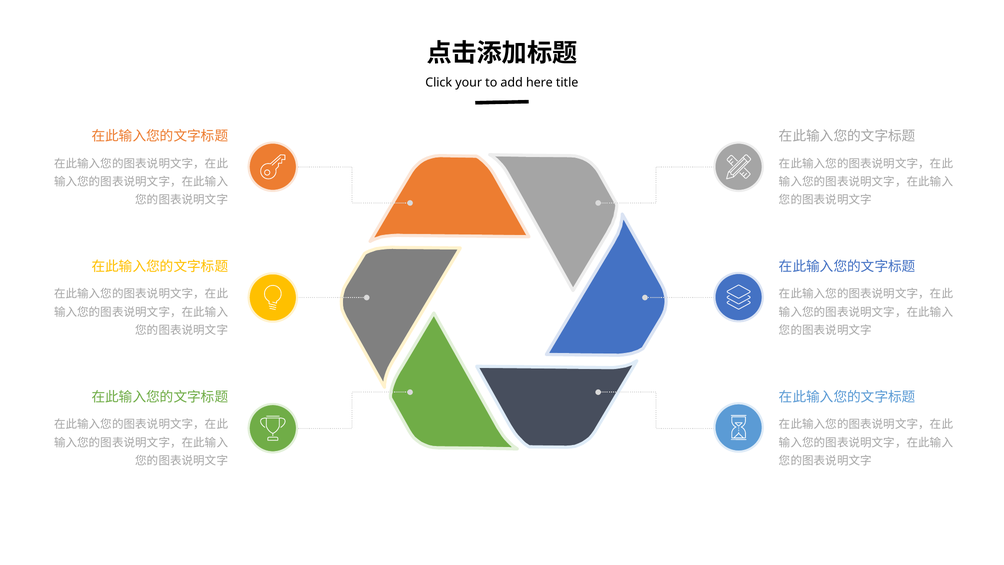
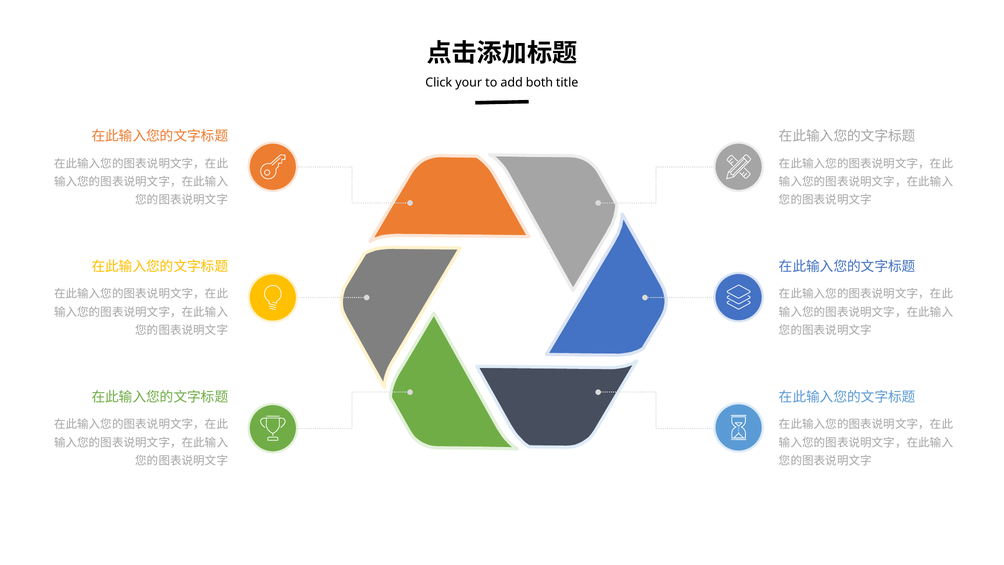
here: here -> both
